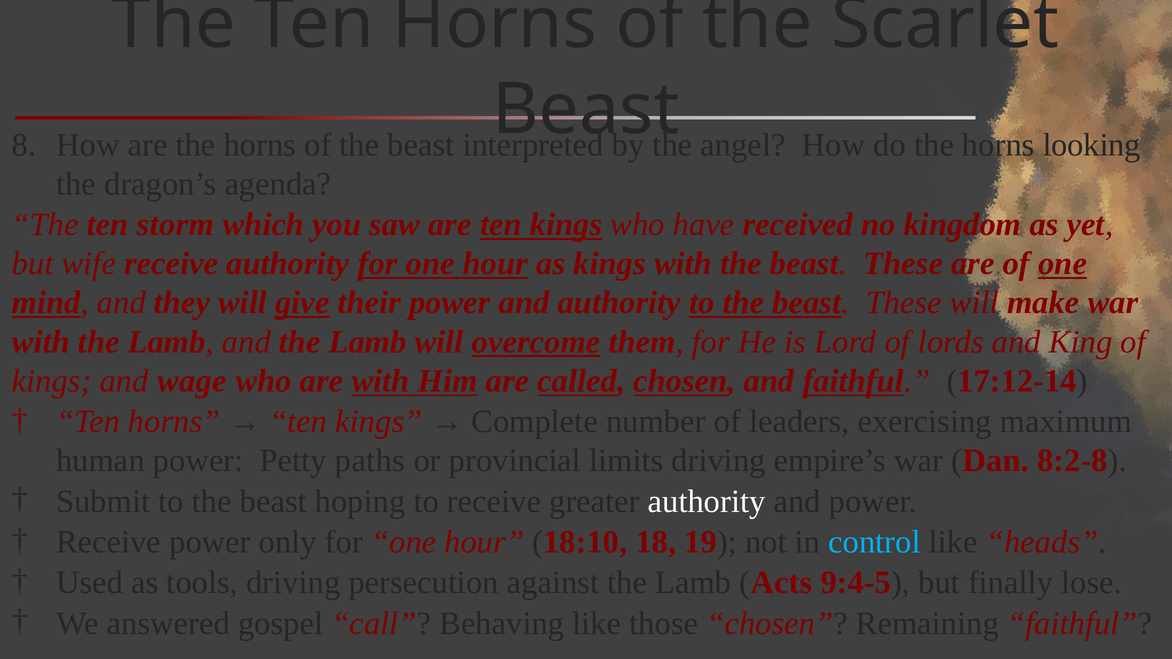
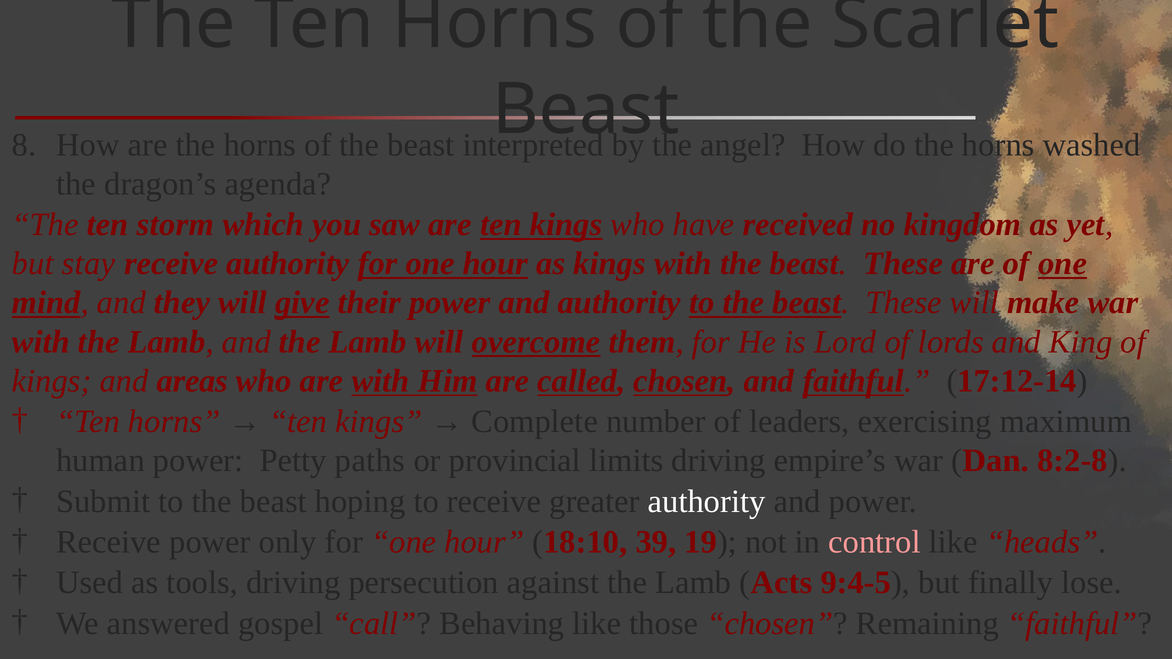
looking: looking -> washed
wife: wife -> stay
wage: wage -> areas
18: 18 -> 39
control colour: light blue -> pink
